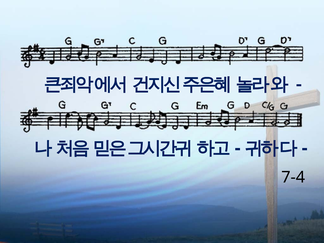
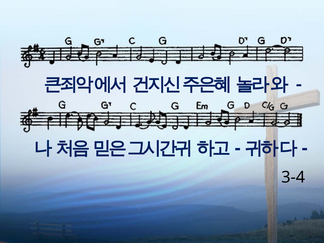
7-4: 7-4 -> 3-4
